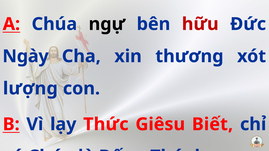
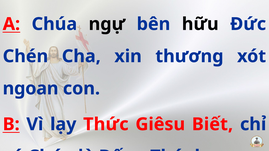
hữu colour: red -> black
Ngày: Ngày -> Chén
lượng: lượng -> ngoan
